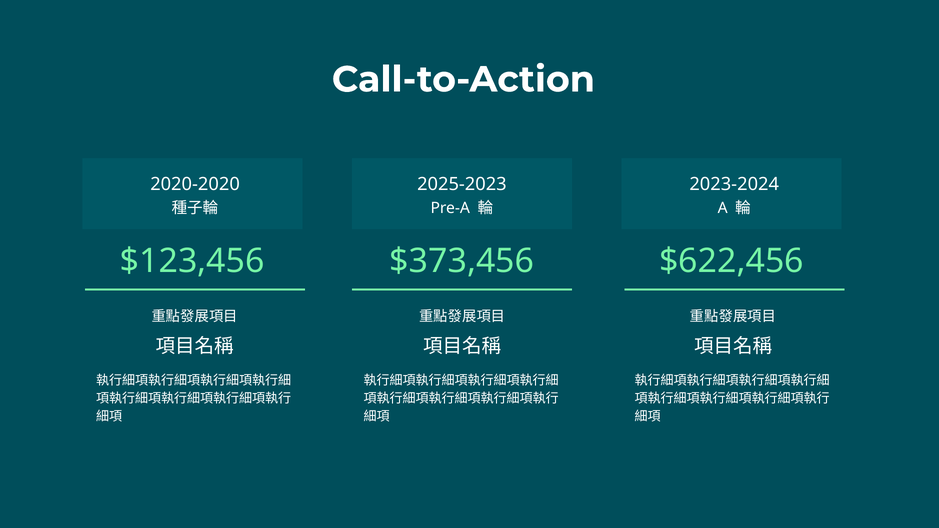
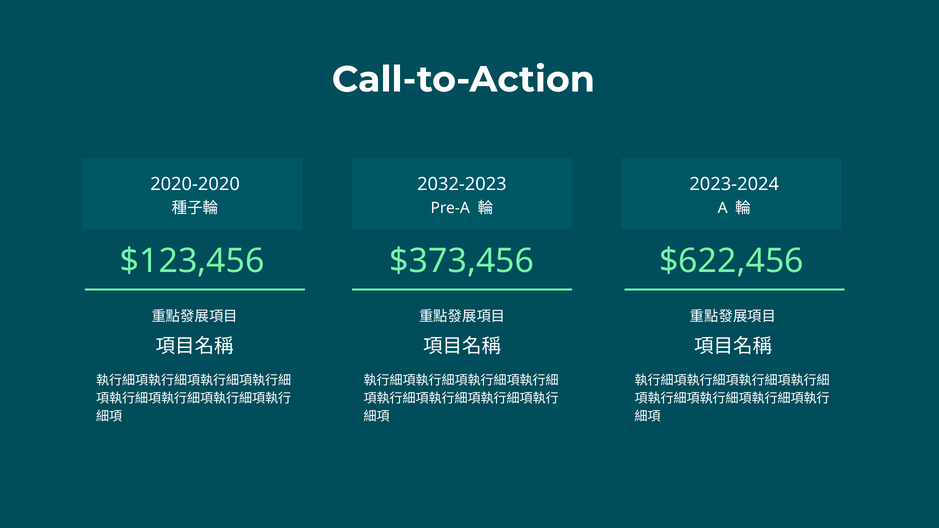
2025-2023: 2025-2023 -> 2032-2023
